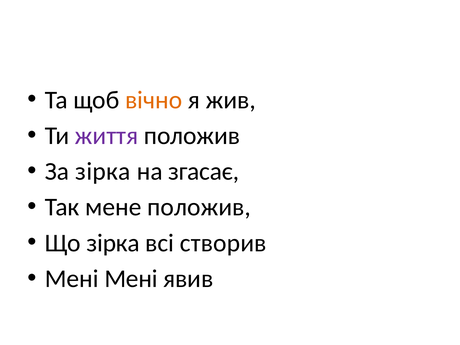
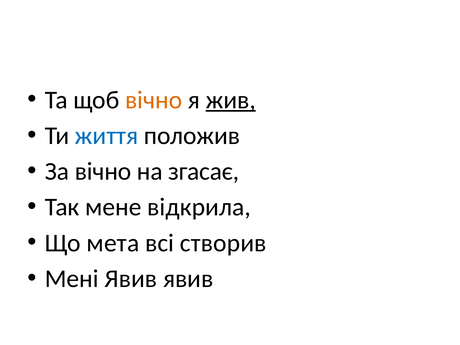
жив underline: none -> present
життя colour: purple -> blue
За зірка: зірка -> вічно
мене положив: положив -> відкрила
Що зірка: зірка -> мета
Мені Мені: Мені -> Явив
